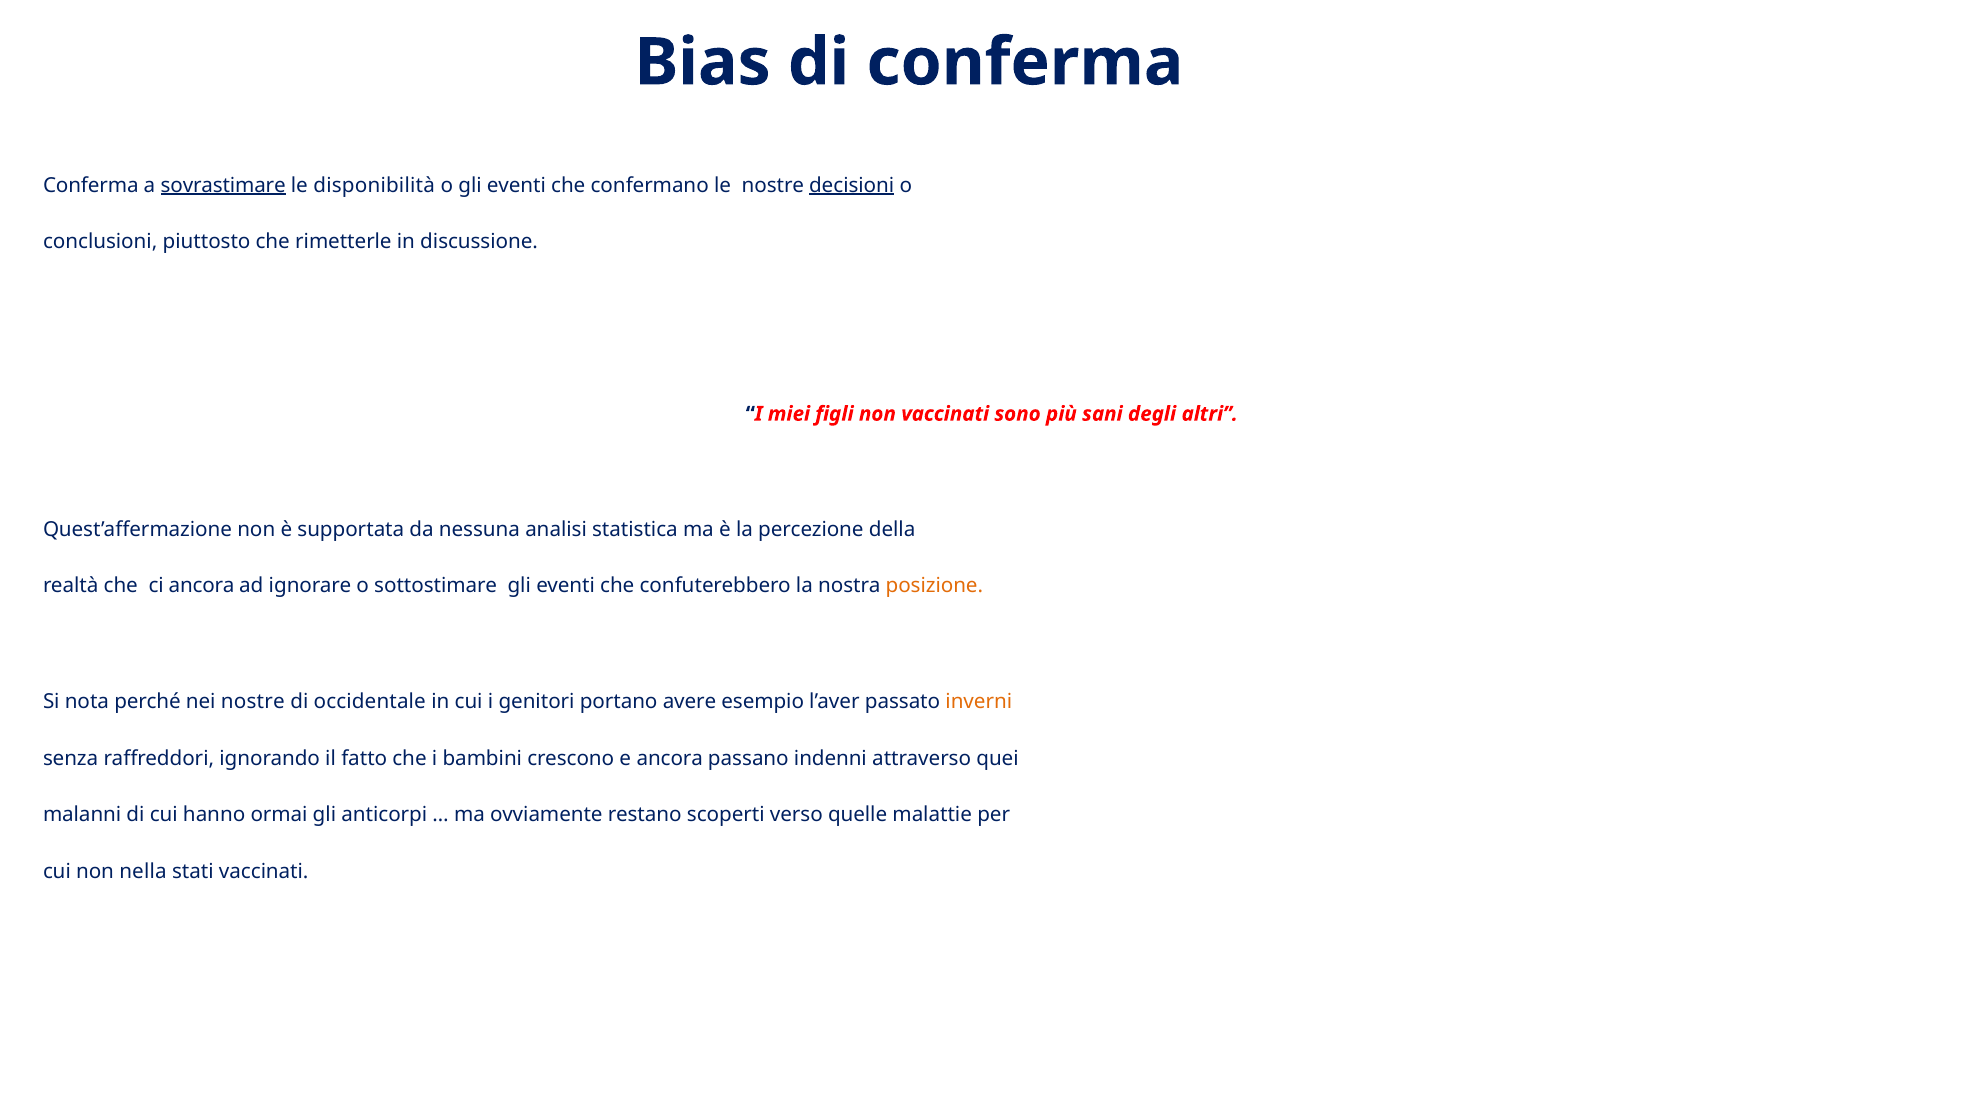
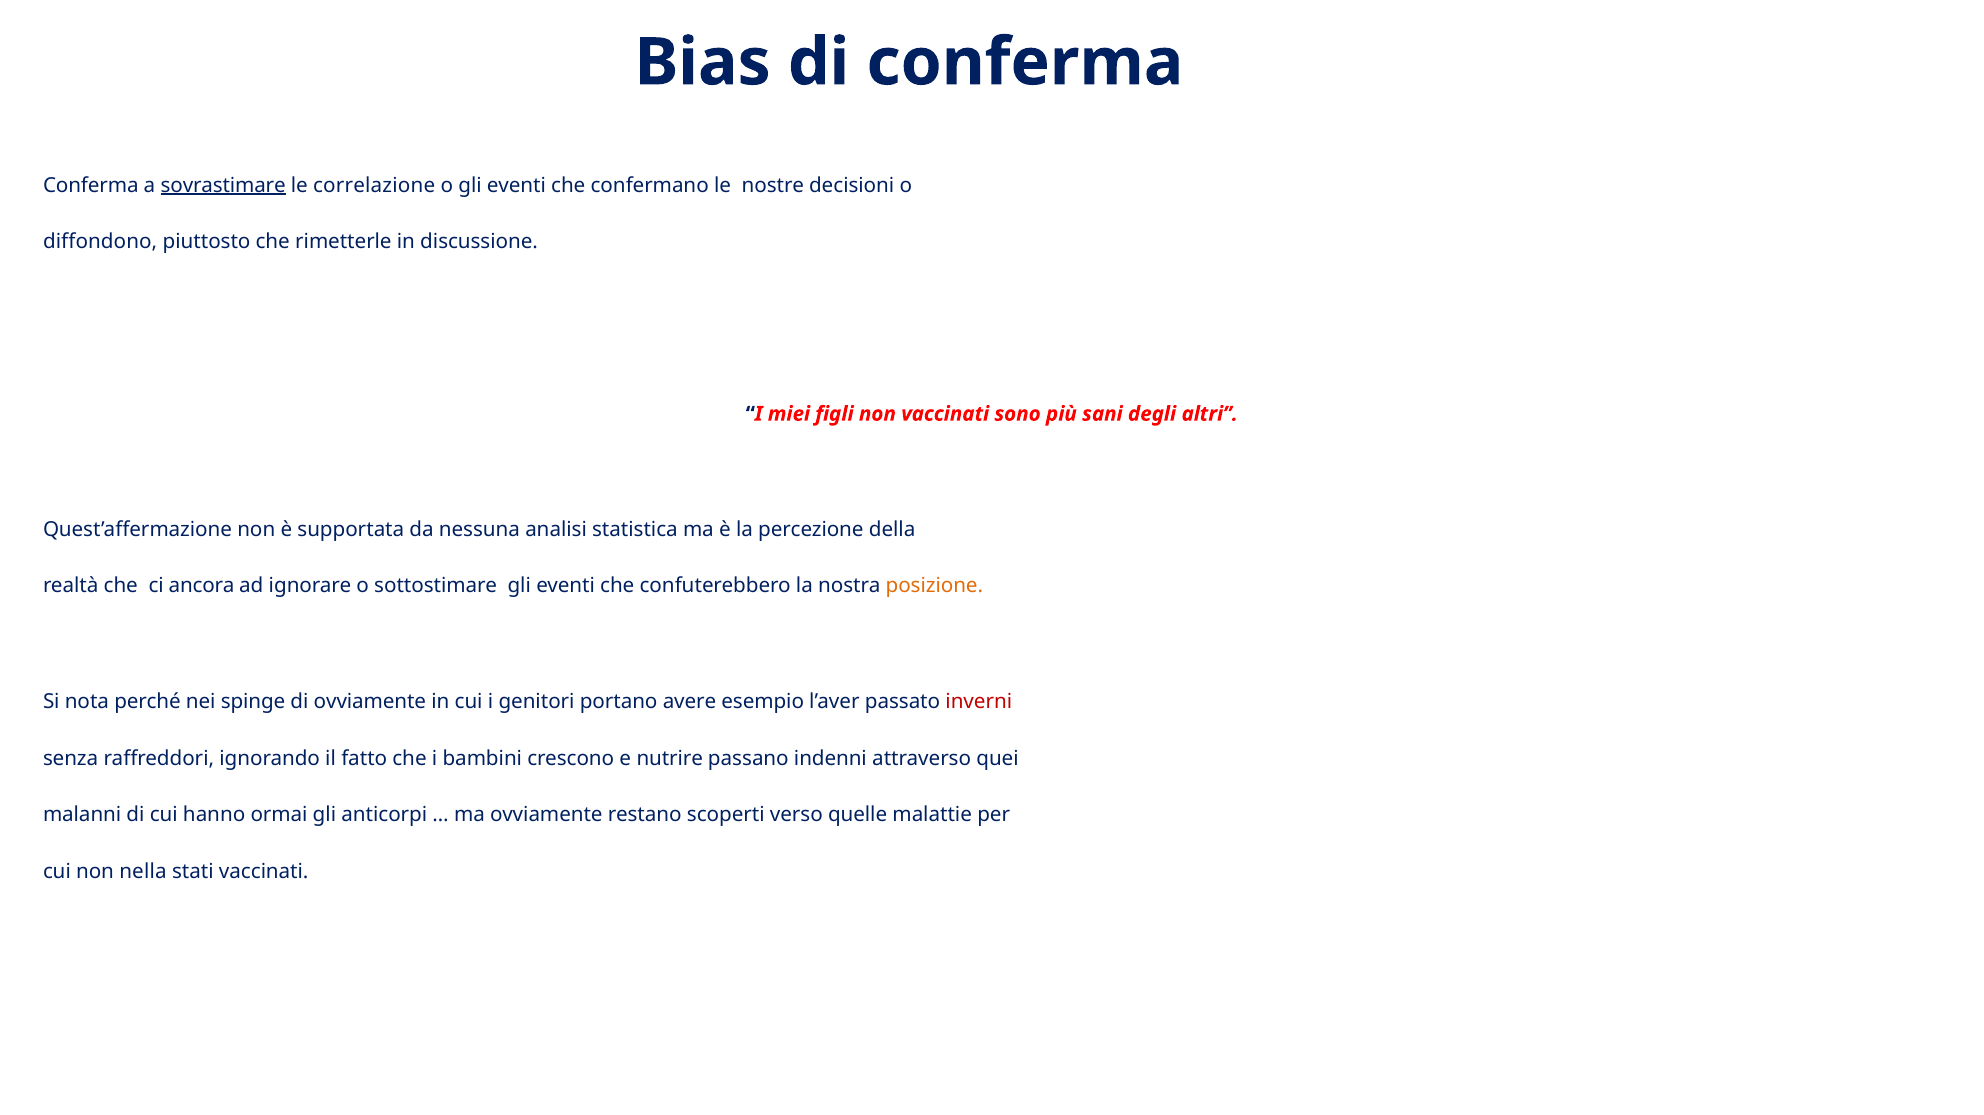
disponibilità: disponibilità -> correlazione
decisioni underline: present -> none
conclusioni: conclusioni -> diffondono
nei nostre: nostre -> spinge
di occidentale: occidentale -> ovviamente
inverni colour: orange -> red
e ancora: ancora -> nutrire
